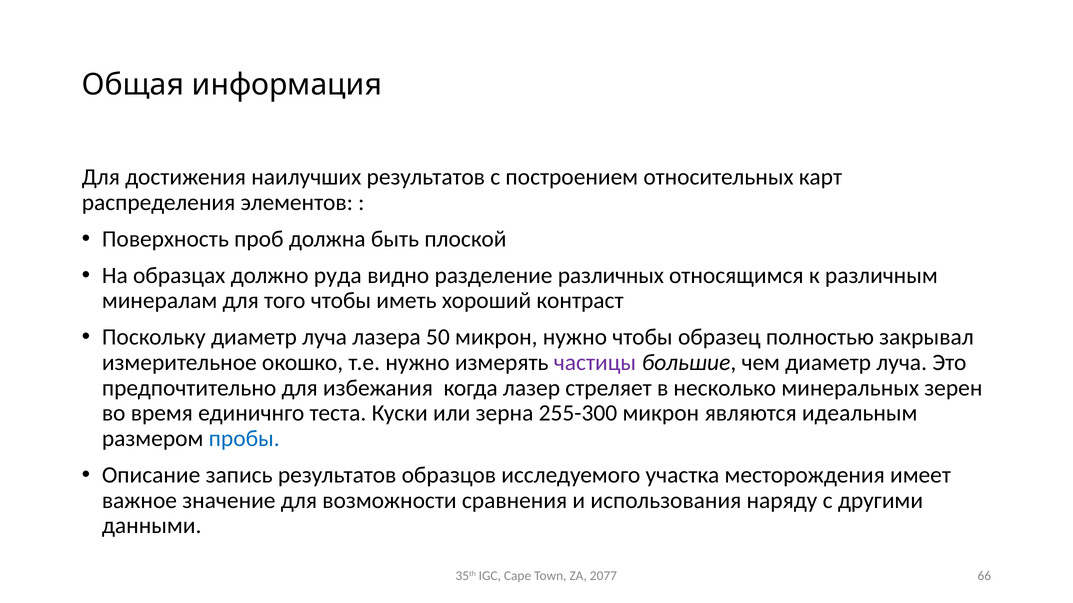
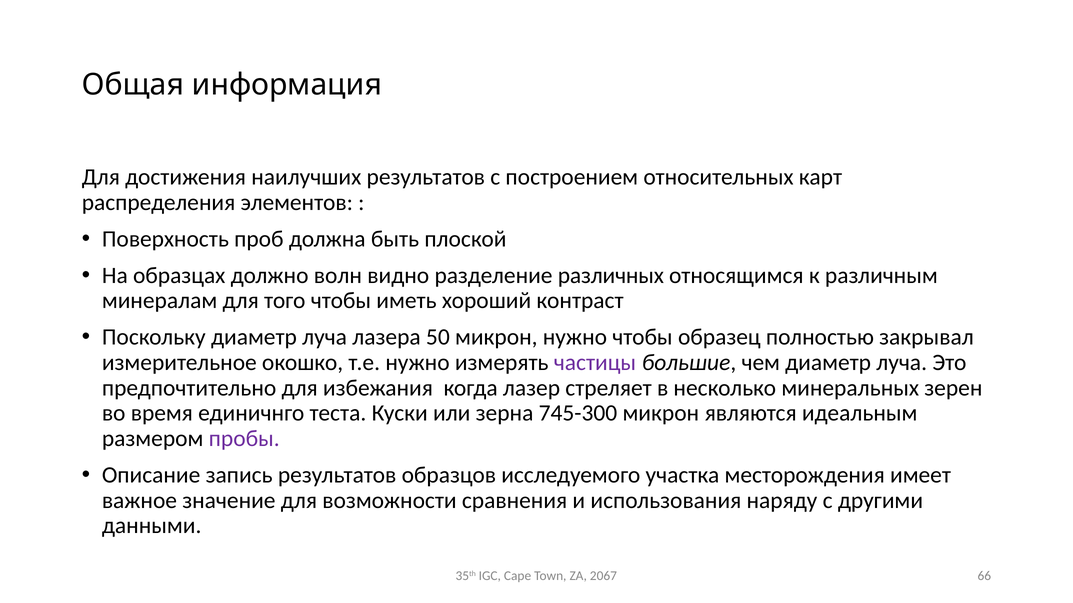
руда: руда -> волн
255-300: 255-300 -> 745-300
пробы colour: blue -> purple
2077: 2077 -> 2067
